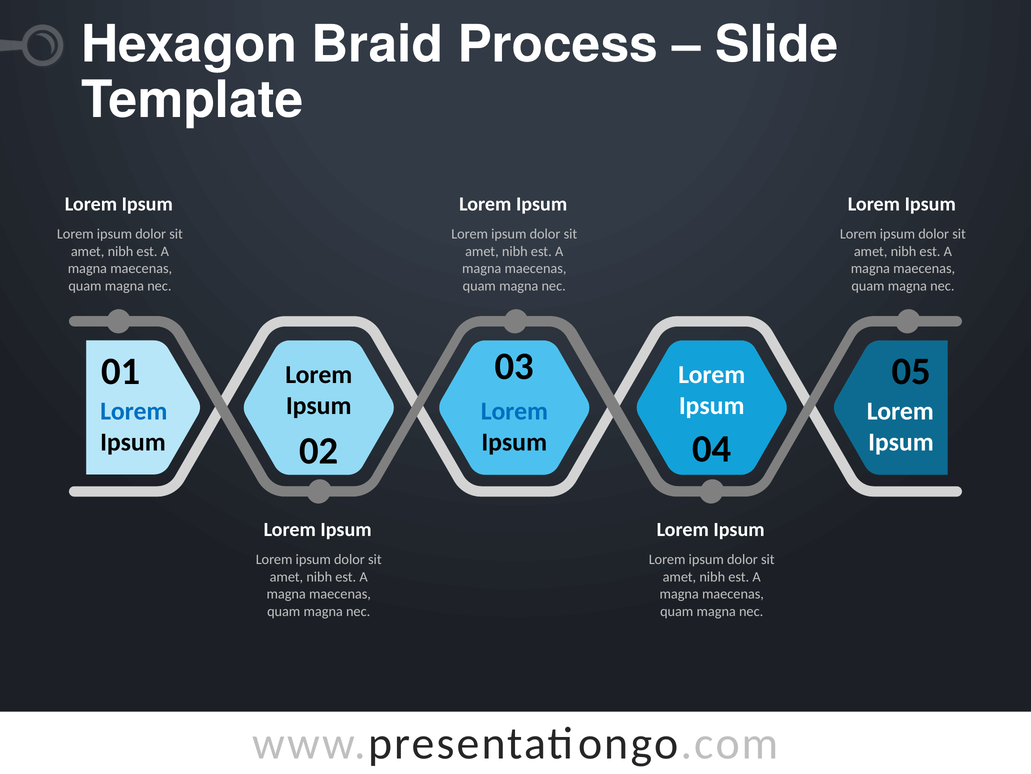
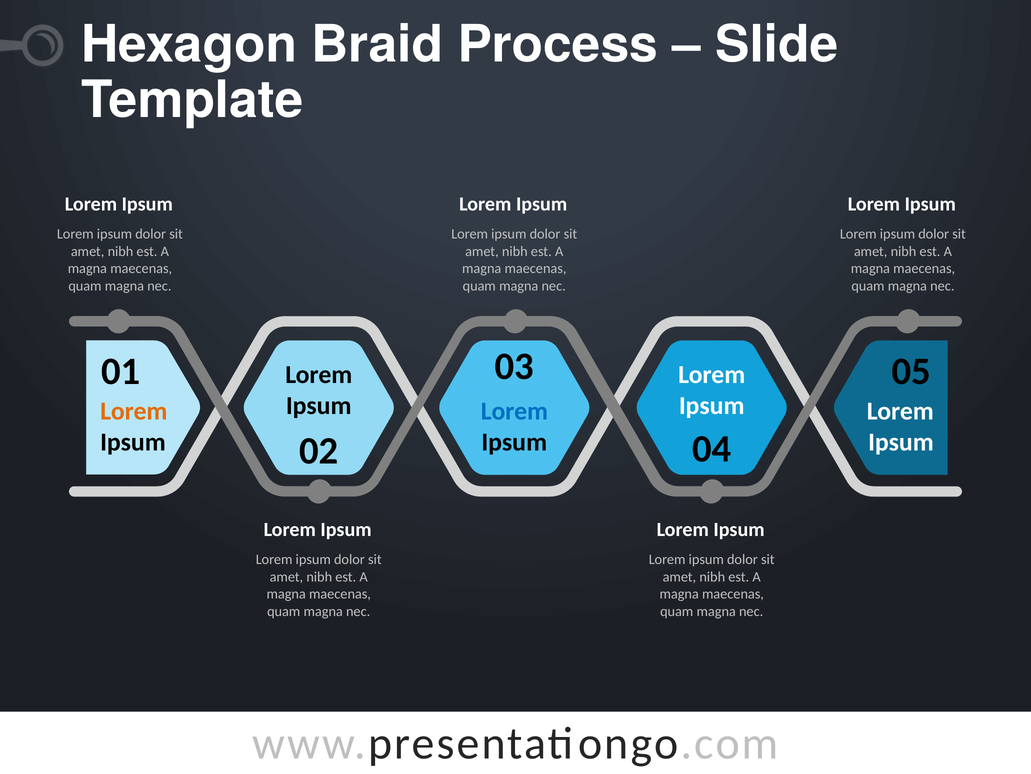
Lorem at (134, 411) colour: blue -> orange
